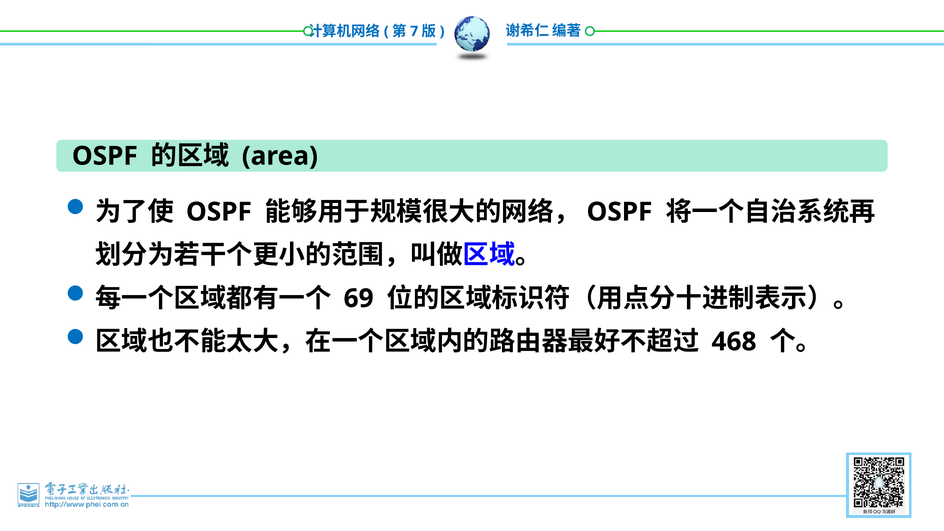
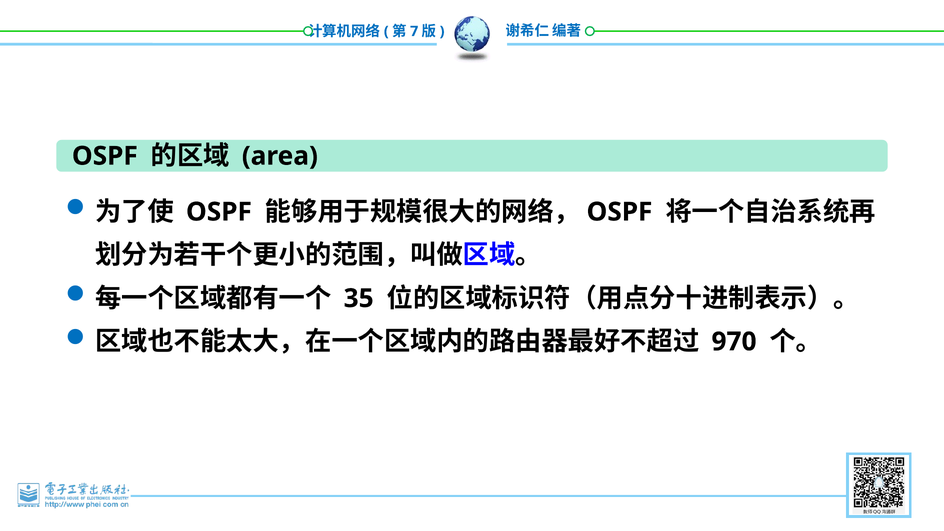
69: 69 -> 35
468: 468 -> 970
